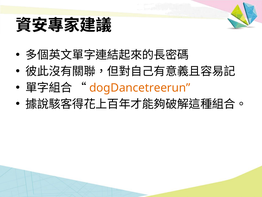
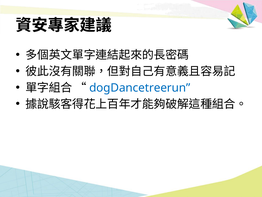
dogDancetreerun colour: orange -> blue
